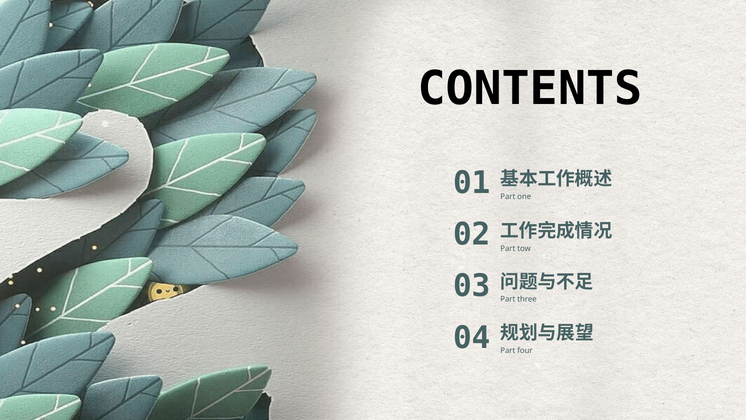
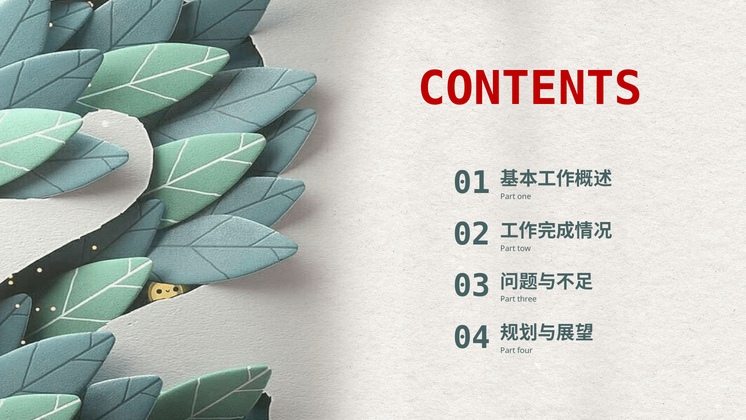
CONTENTS colour: black -> red
